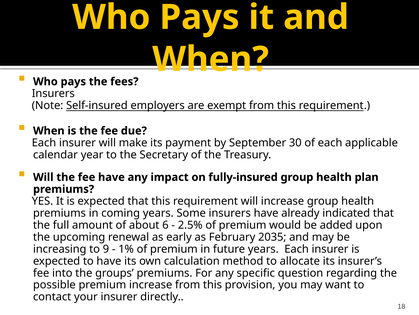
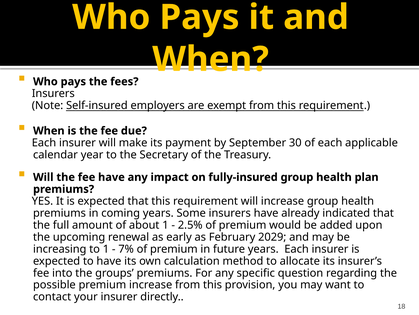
about 6: 6 -> 1
2035: 2035 -> 2029
to 9: 9 -> 1
1%: 1% -> 7%
